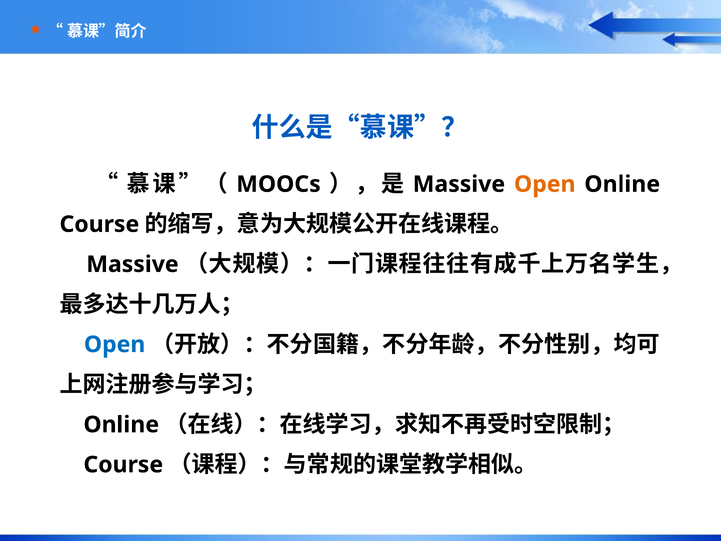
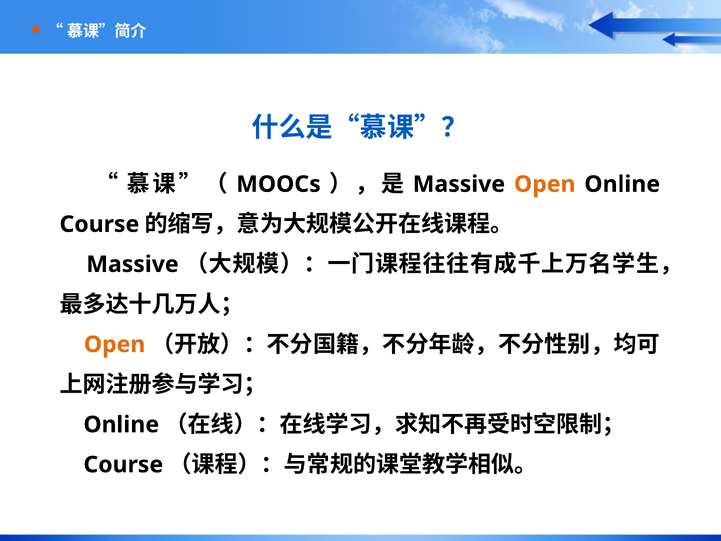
Open at (115, 344) colour: blue -> orange
